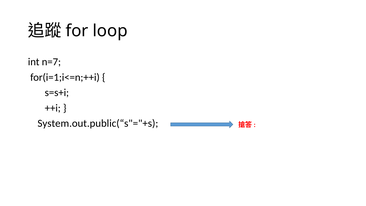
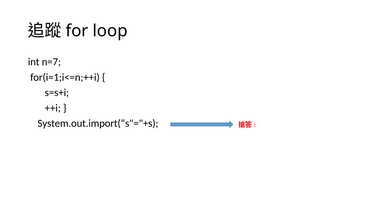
System.out.public(“s"="+s: System.out.public(“s"="+s -> System.out.import(“s"="+s
